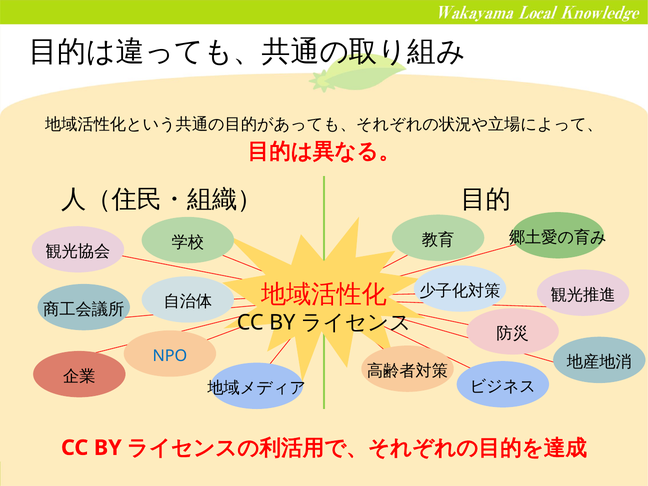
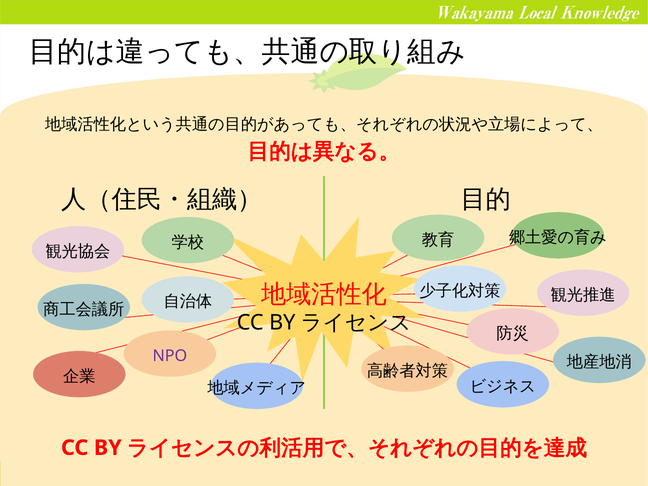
NPO colour: blue -> purple
